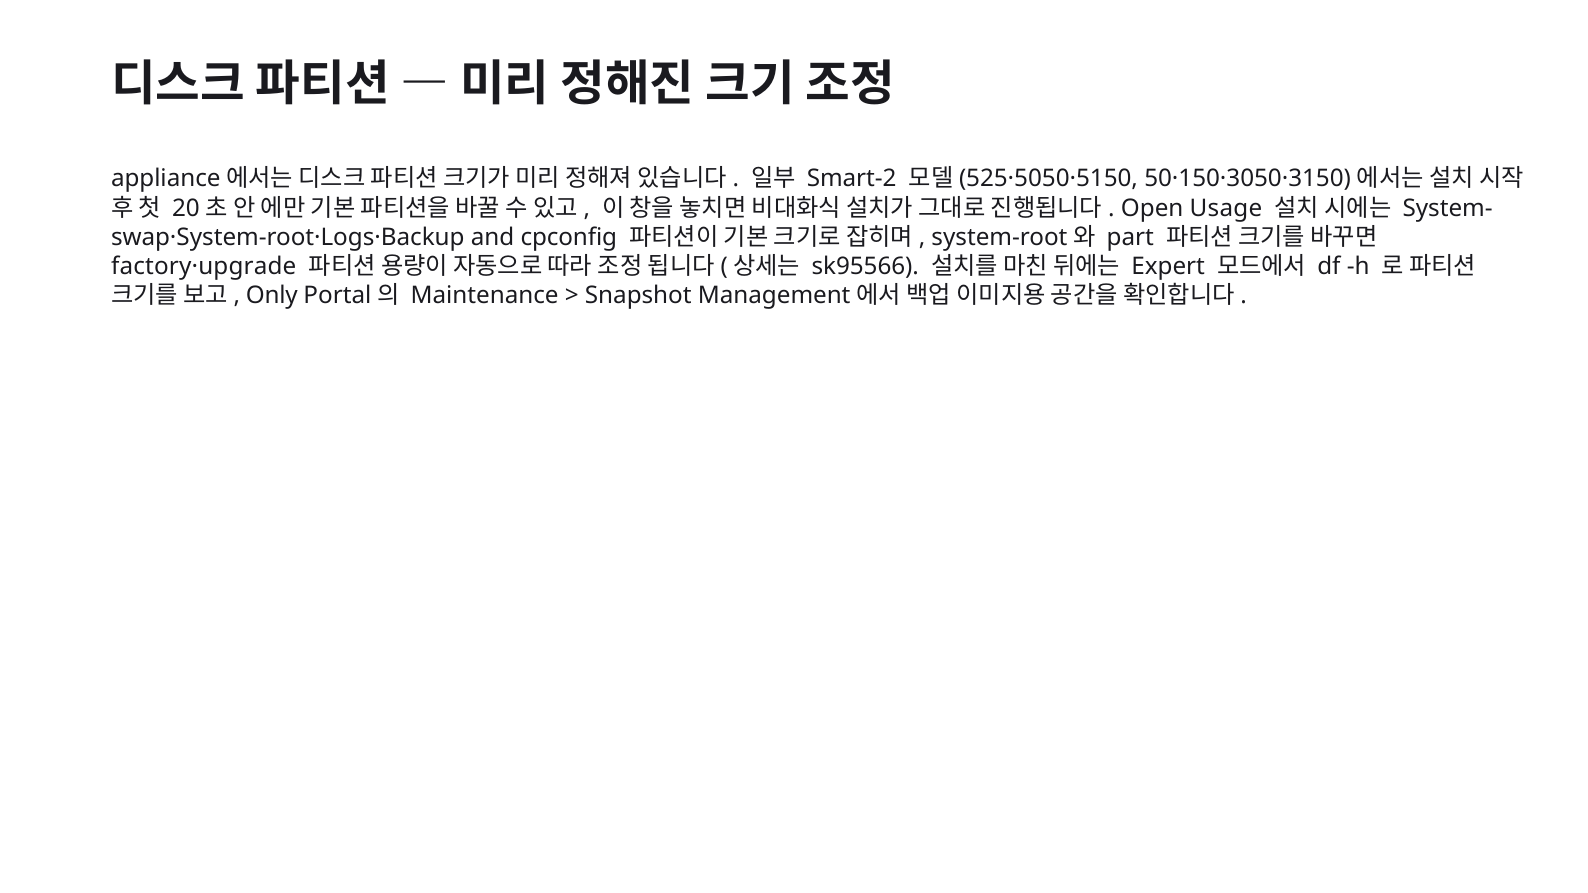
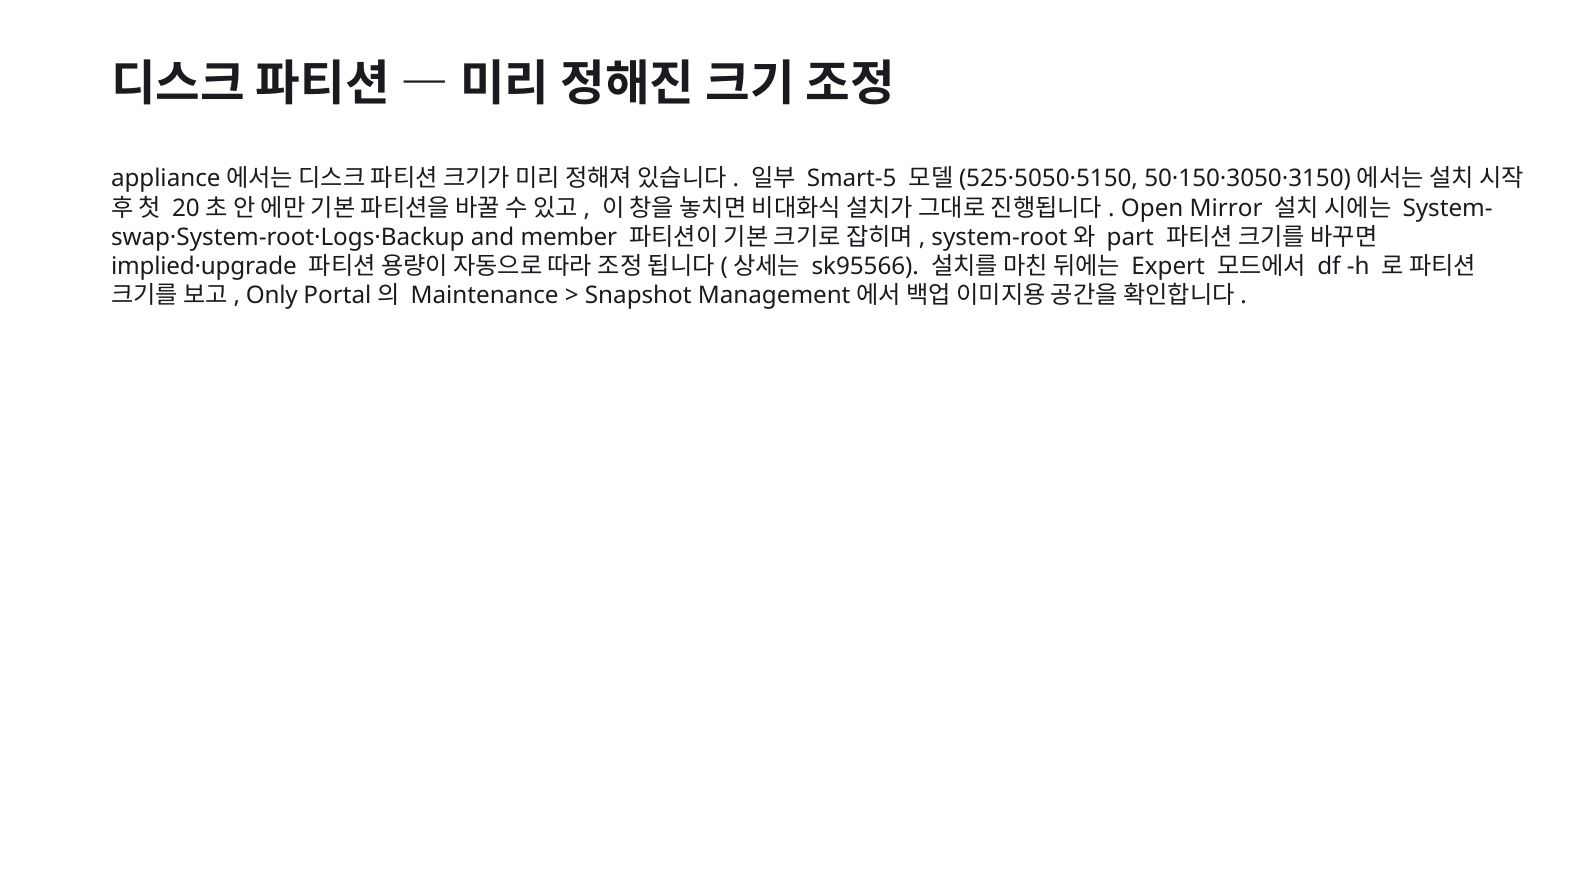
Smart-2: Smart-2 -> Smart-5
Usage: Usage -> Mirror
cpconfig: cpconfig -> member
factory·upgrade: factory·upgrade -> implied·upgrade
